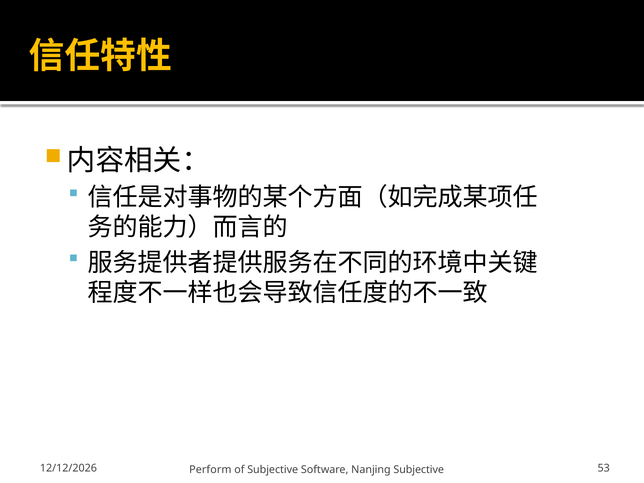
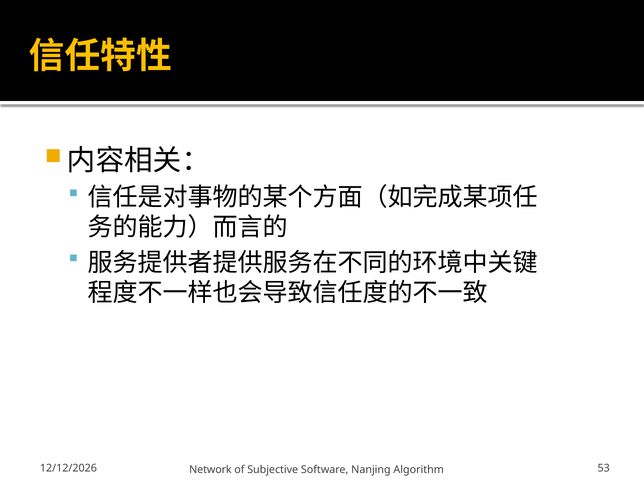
Perform: Perform -> Network
Nanjing Subjective: Subjective -> Algorithm
